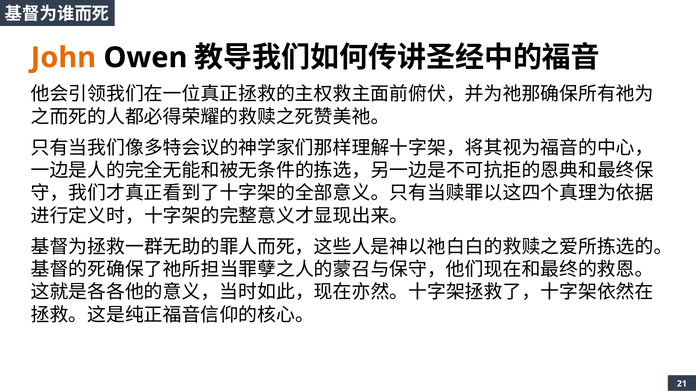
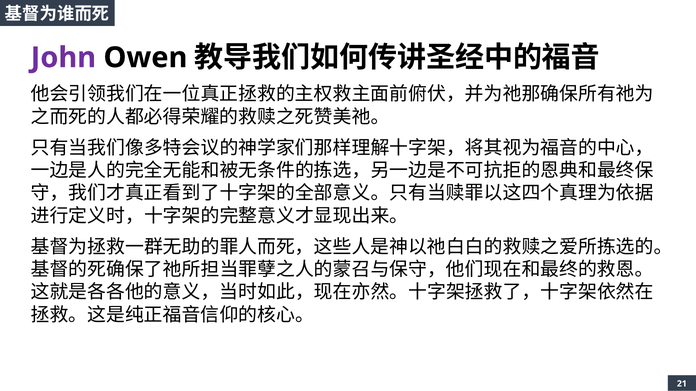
John colour: orange -> purple
